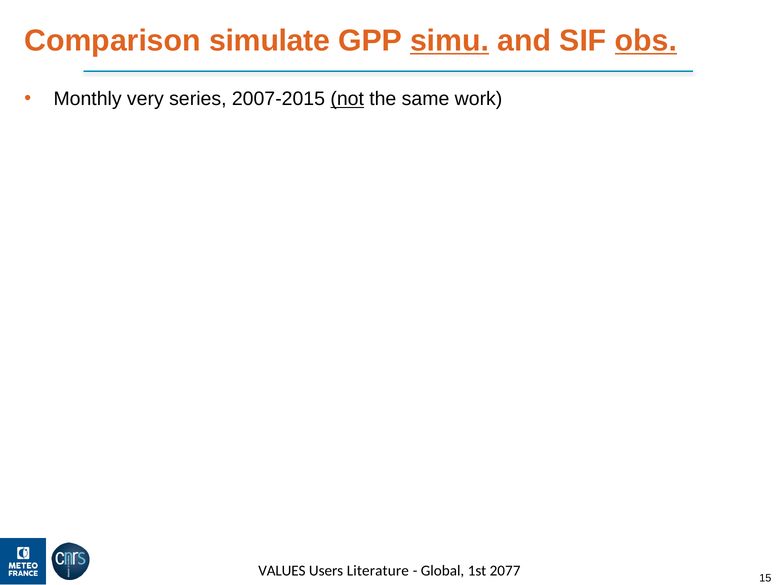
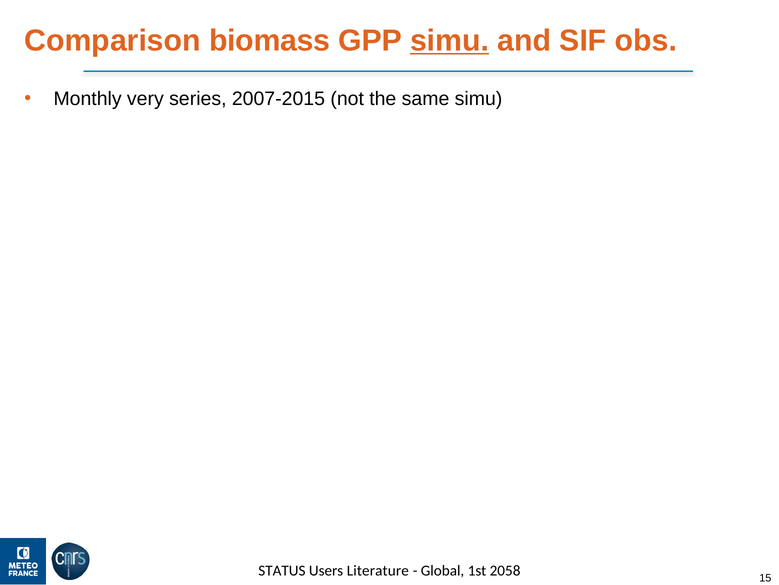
simulate: simulate -> biomass
obs underline: present -> none
not underline: present -> none
same work: work -> simu
VALUES: VALUES -> STATUS
2077: 2077 -> 2058
